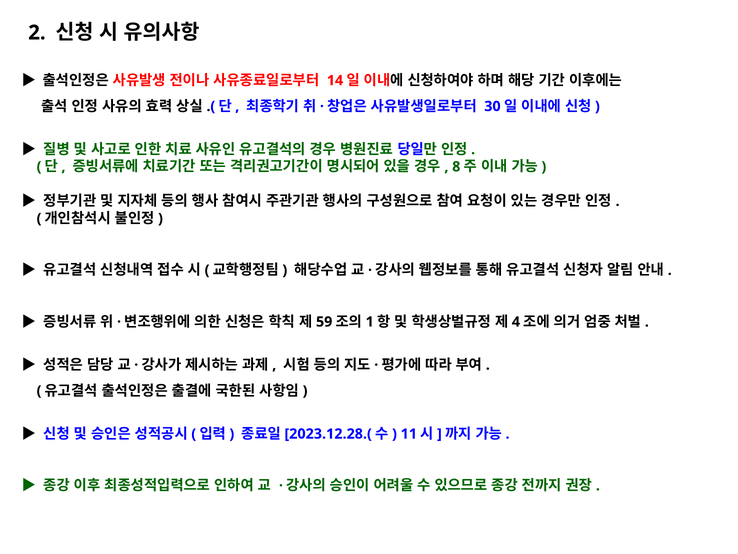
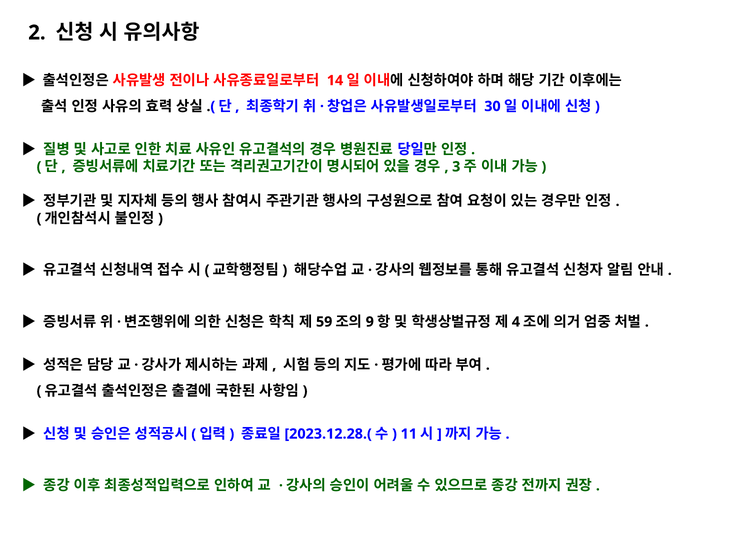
8: 8 -> 3
1: 1 -> 9
